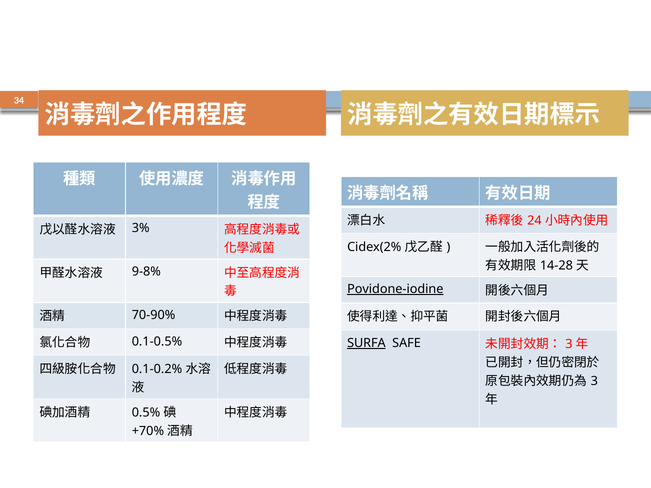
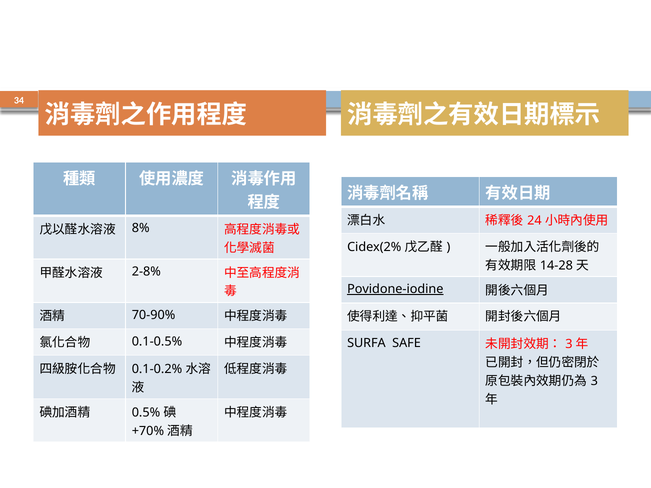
3%: 3% -> 8%
9-8%: 9-8% -> 2-8%
SURFA underline: present -> none
